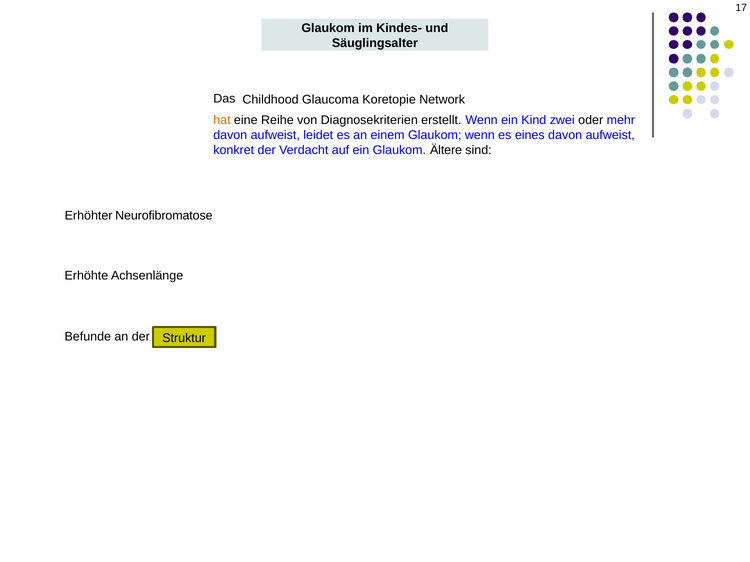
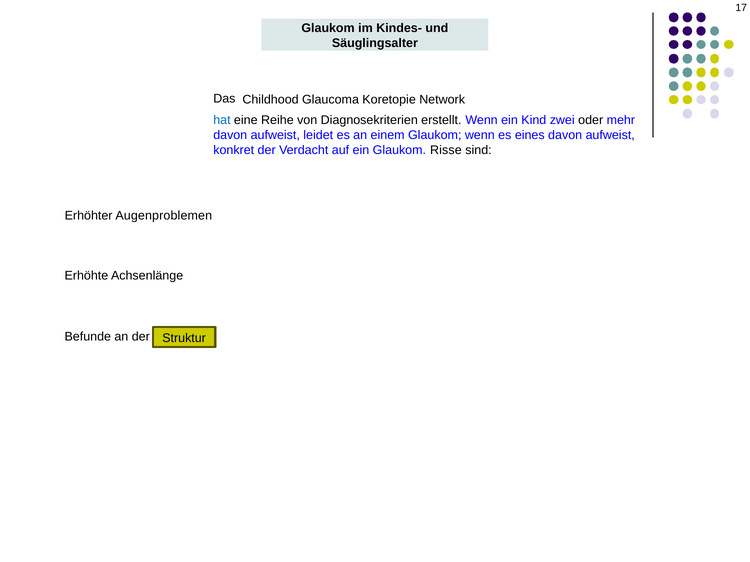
hat colour: orange -> blue
Ältere: Ältere -> Risse
Neurofibromatose: Neurofibromatose -> Augenproblemen
